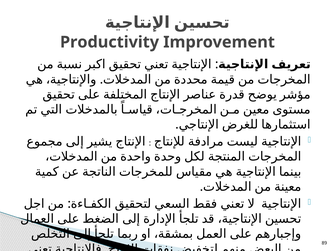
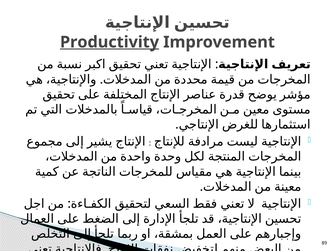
Productivity underline: none -> present
